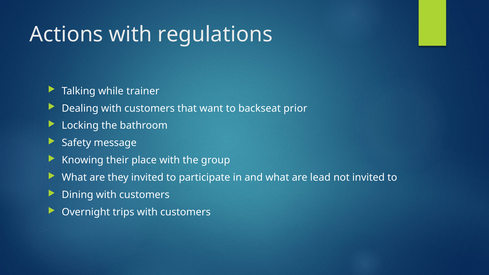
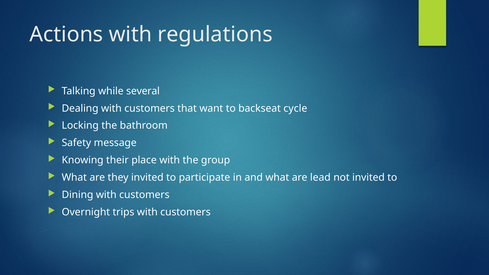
trainer: trainer -> several
prior: prior -> cycle
